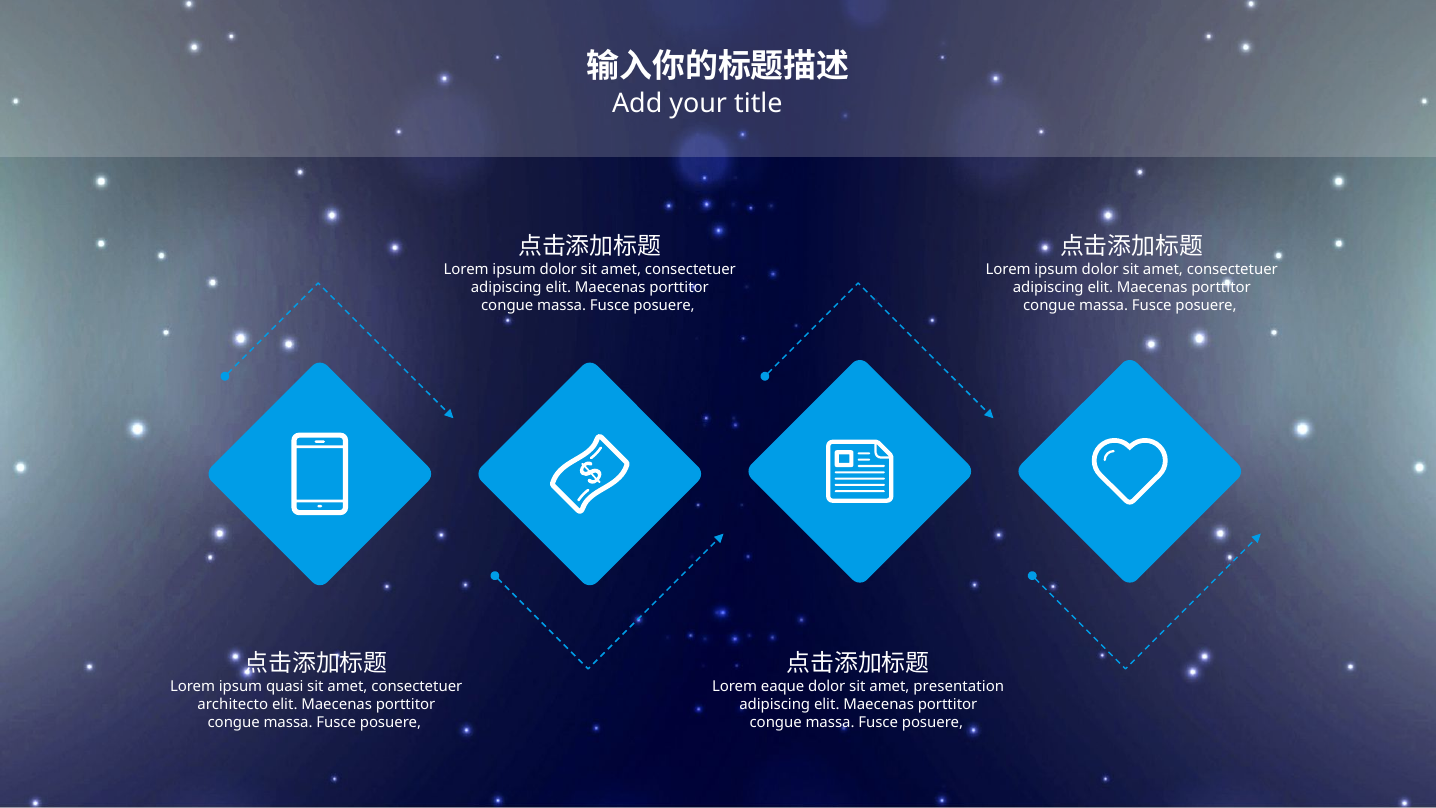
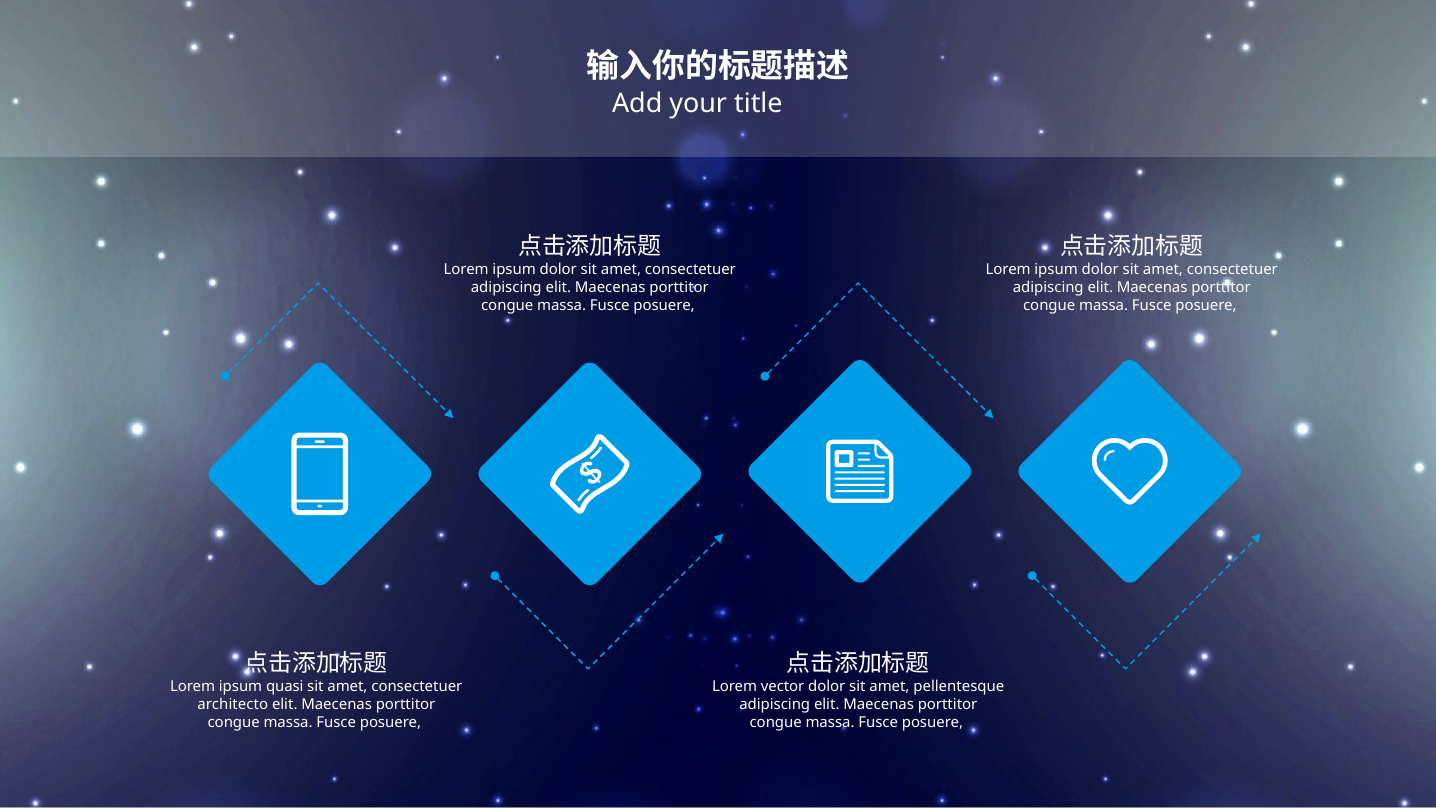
eaque: eaque -> vector
presentation: presentation -> pellentesque
